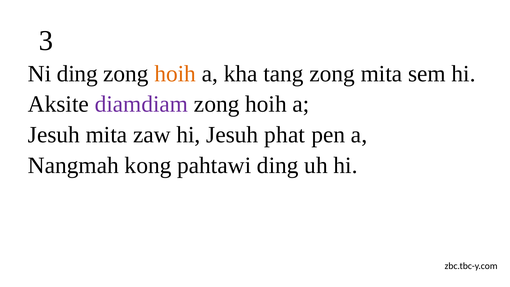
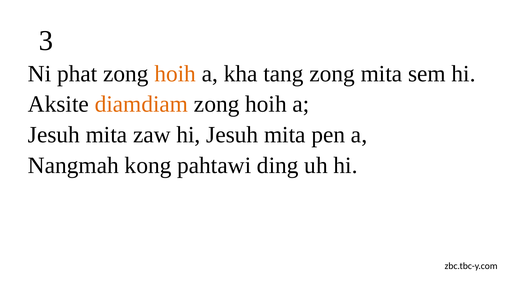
Ni ding: ding -> phat
diamdiam colour: purple -> orange
hi Jesuh phat: phat -> mita
